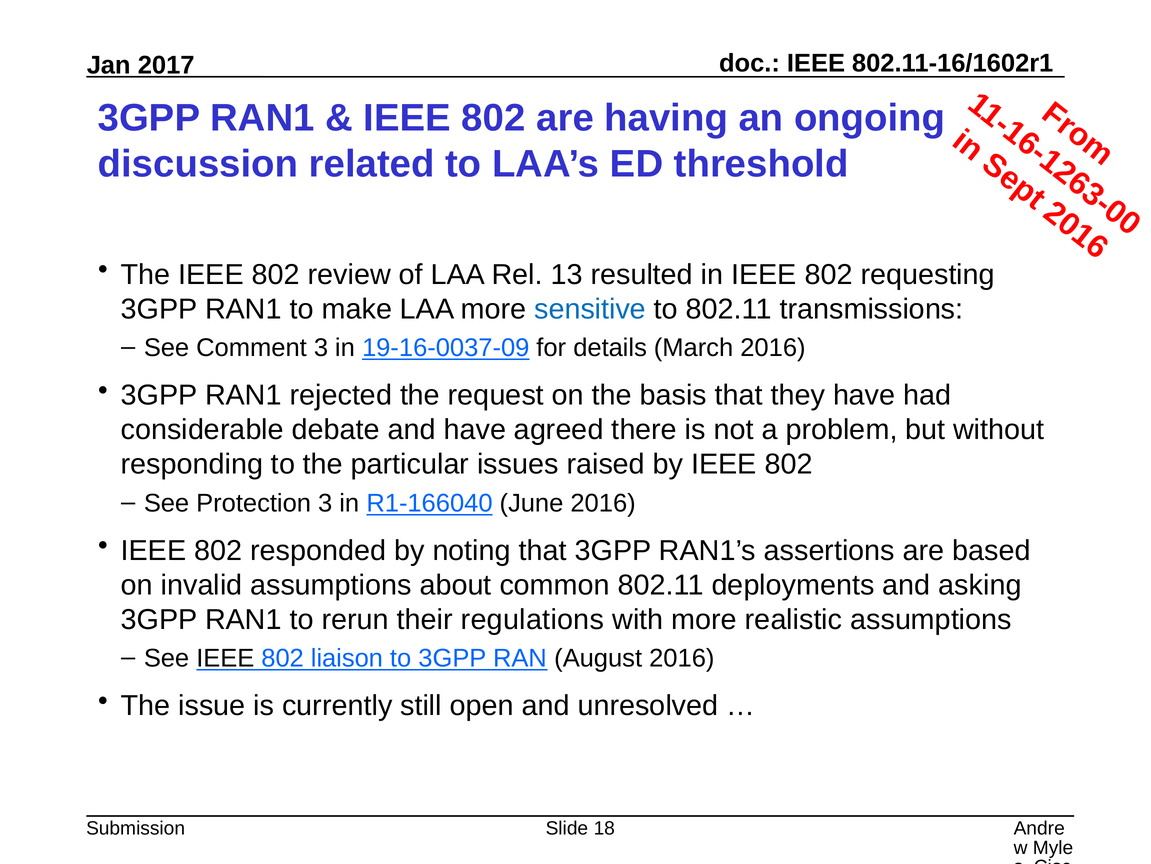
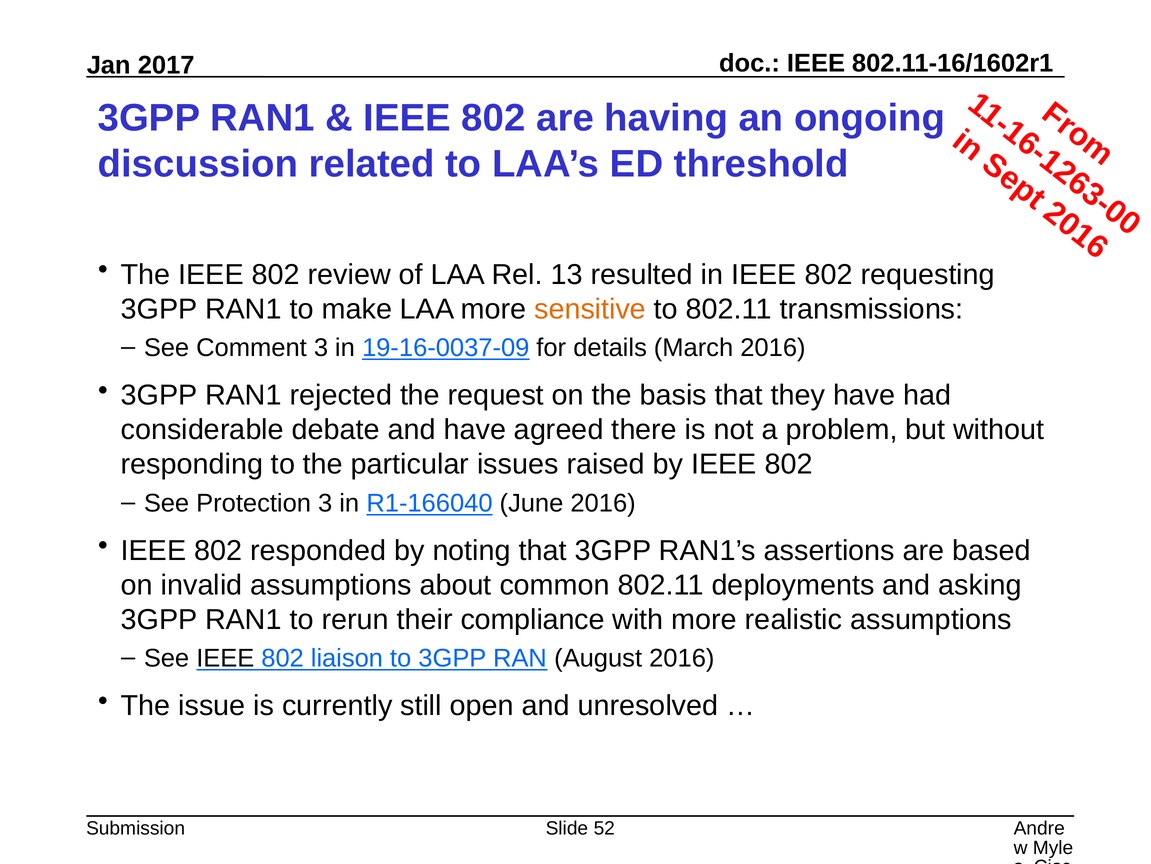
sensitive colour: blue -> orange
regulations: regulations -> compliance
18: 18 -> 52
